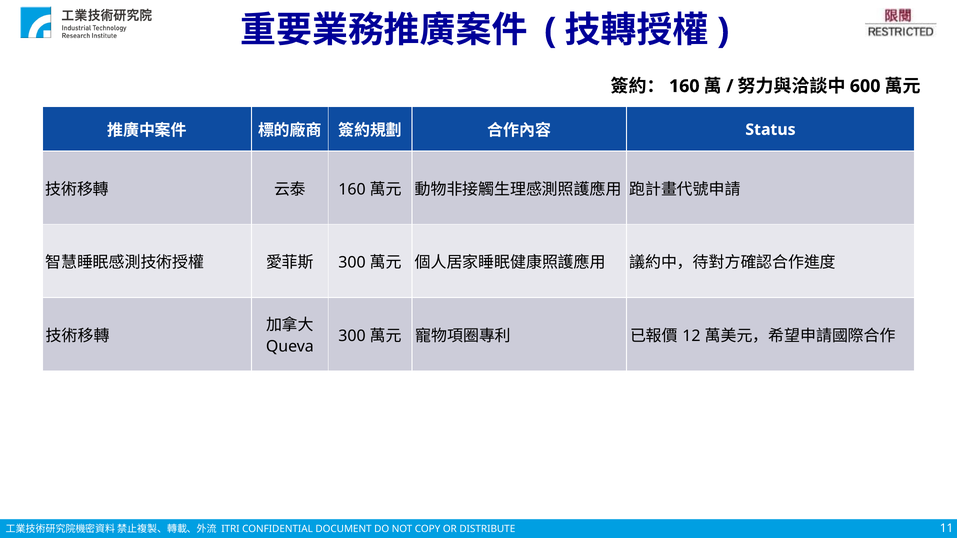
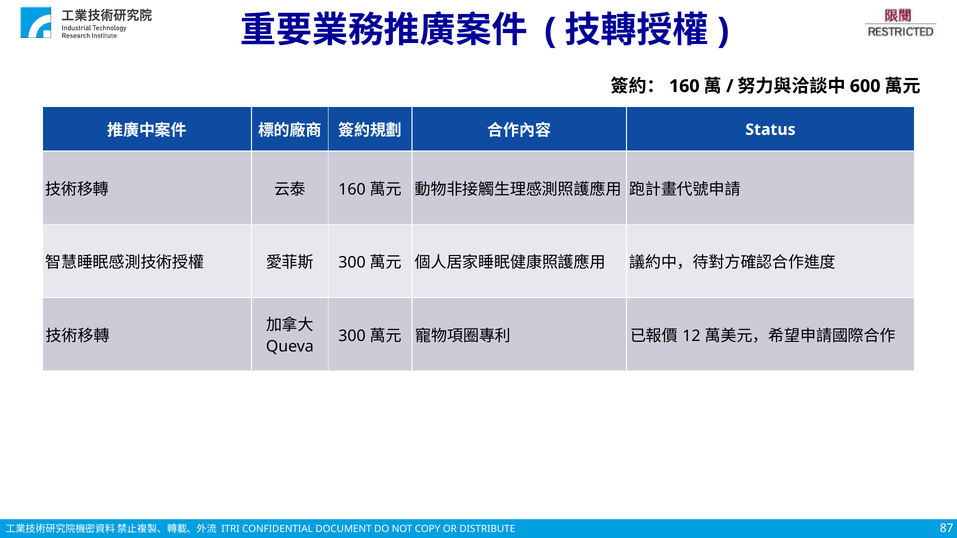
11: 11 -> 87
